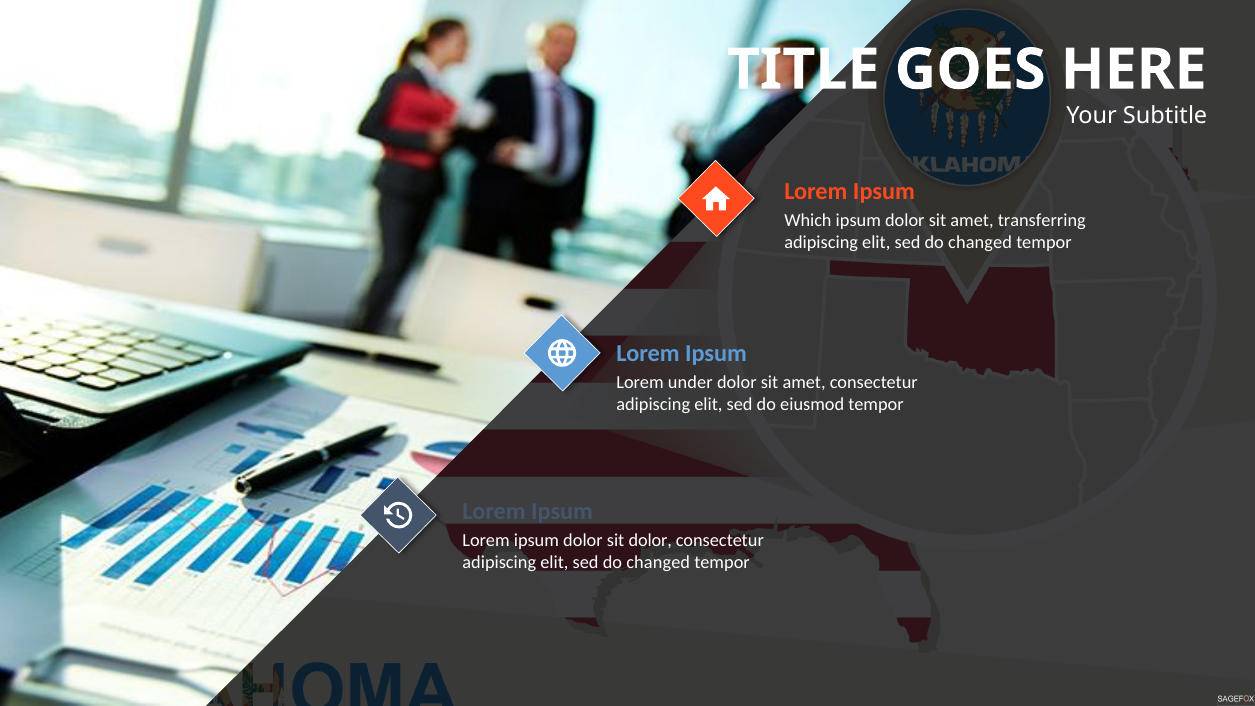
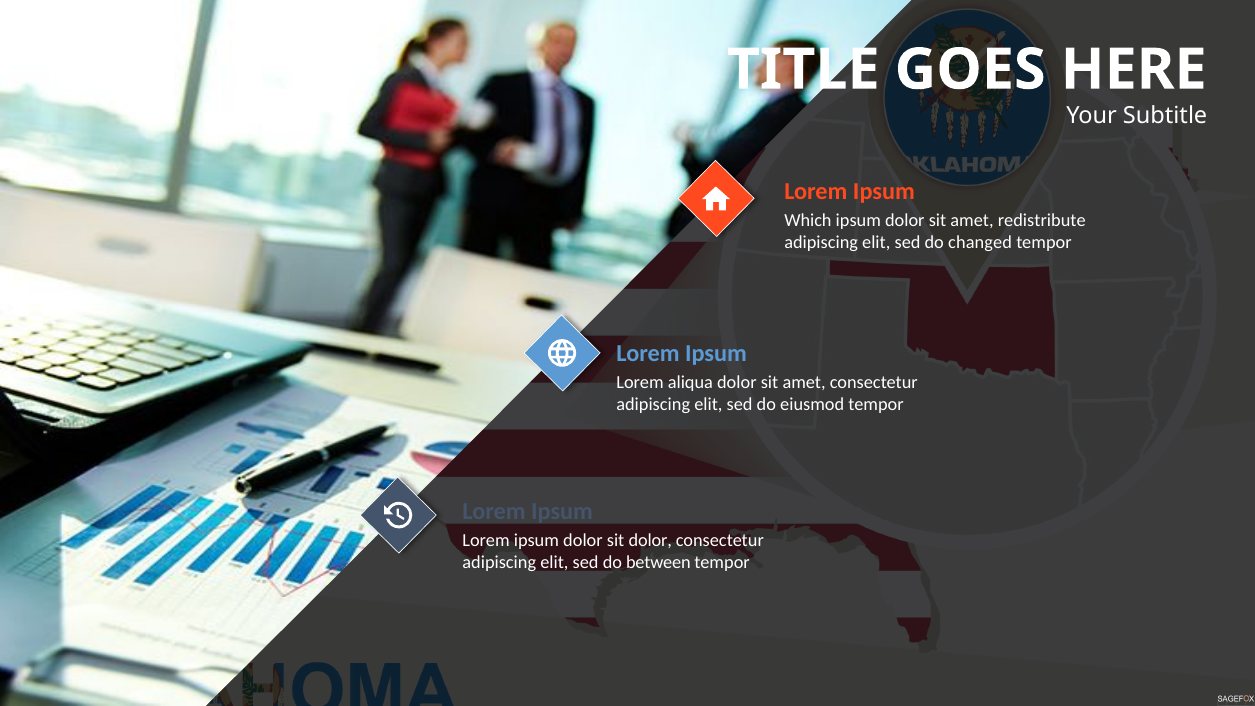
transferring: transferring -> redistribute
under: under -> aliqua
changed at (658, 562): changed -> between
